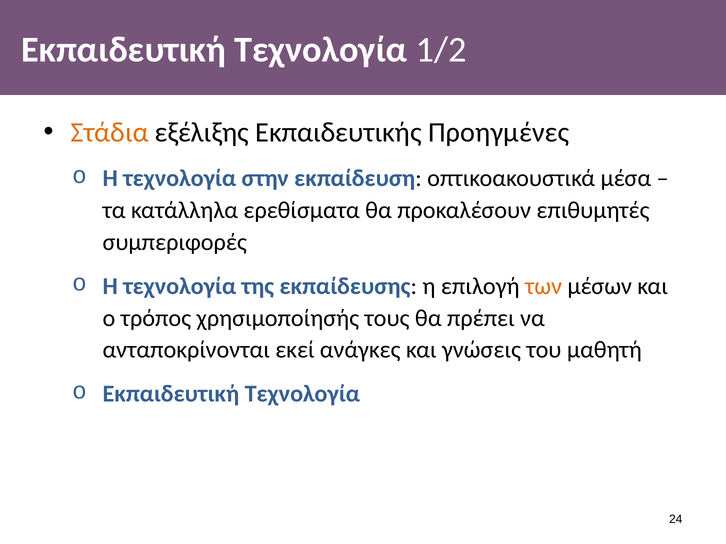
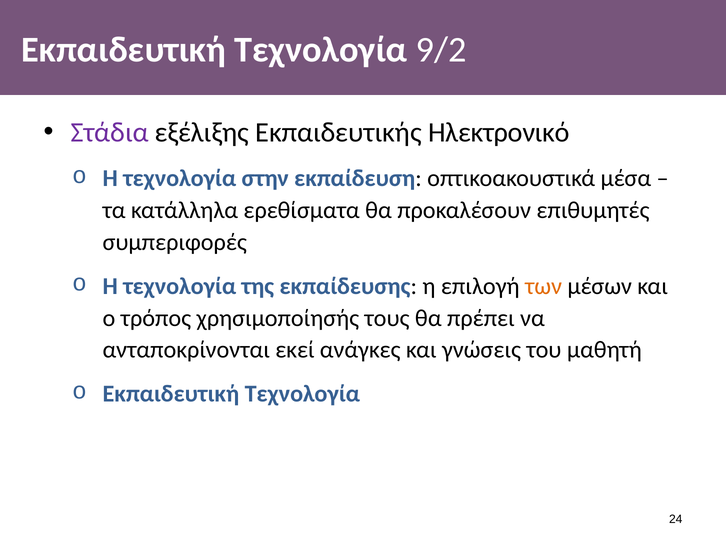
1/2: 1/2 -> 9/2
Στάδια colour: orange -> purple
Προηγμένες: Προηγμένες -> Ηλεκτρονικό
